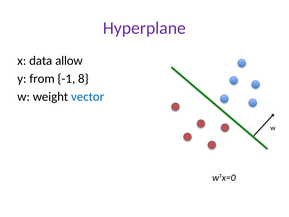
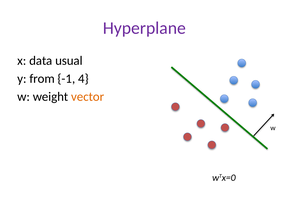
allow: allow -> usual
8: 8 -> 4
vector colour: blue -> orange
